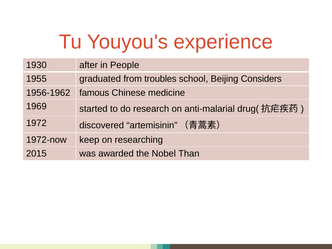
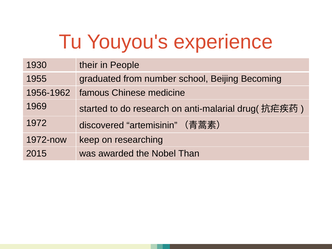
after: after -> their
troubles: troubles -> number
Considers: Considers -> Becoming
